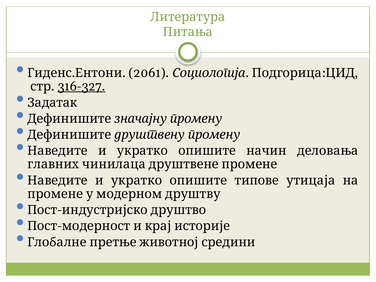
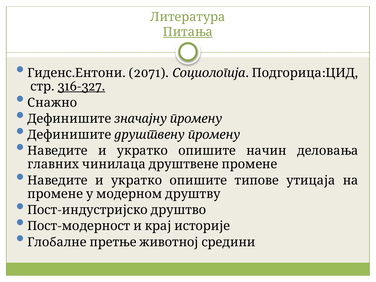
Питања underline: none -> present
2061: 2061 -> 2071
Задатак: Задатак -> Снажно
